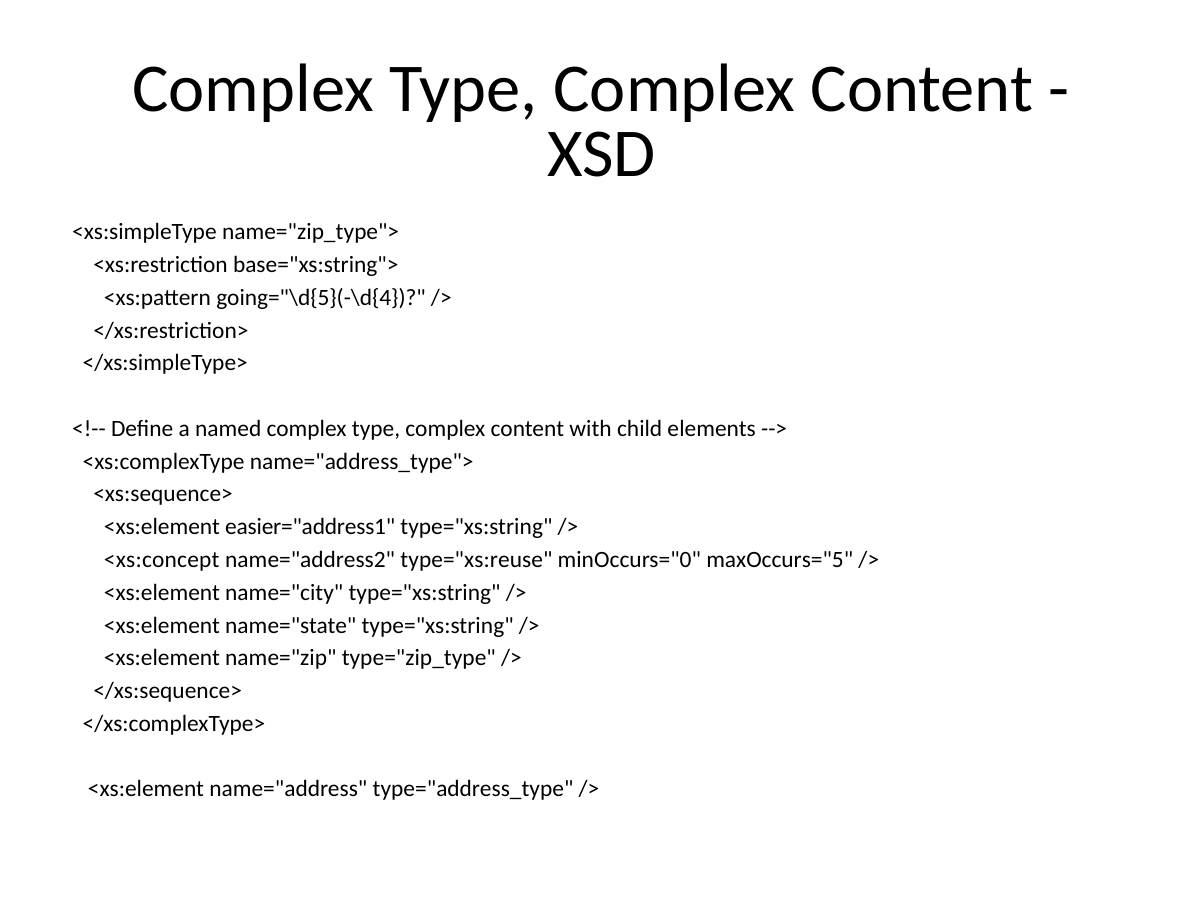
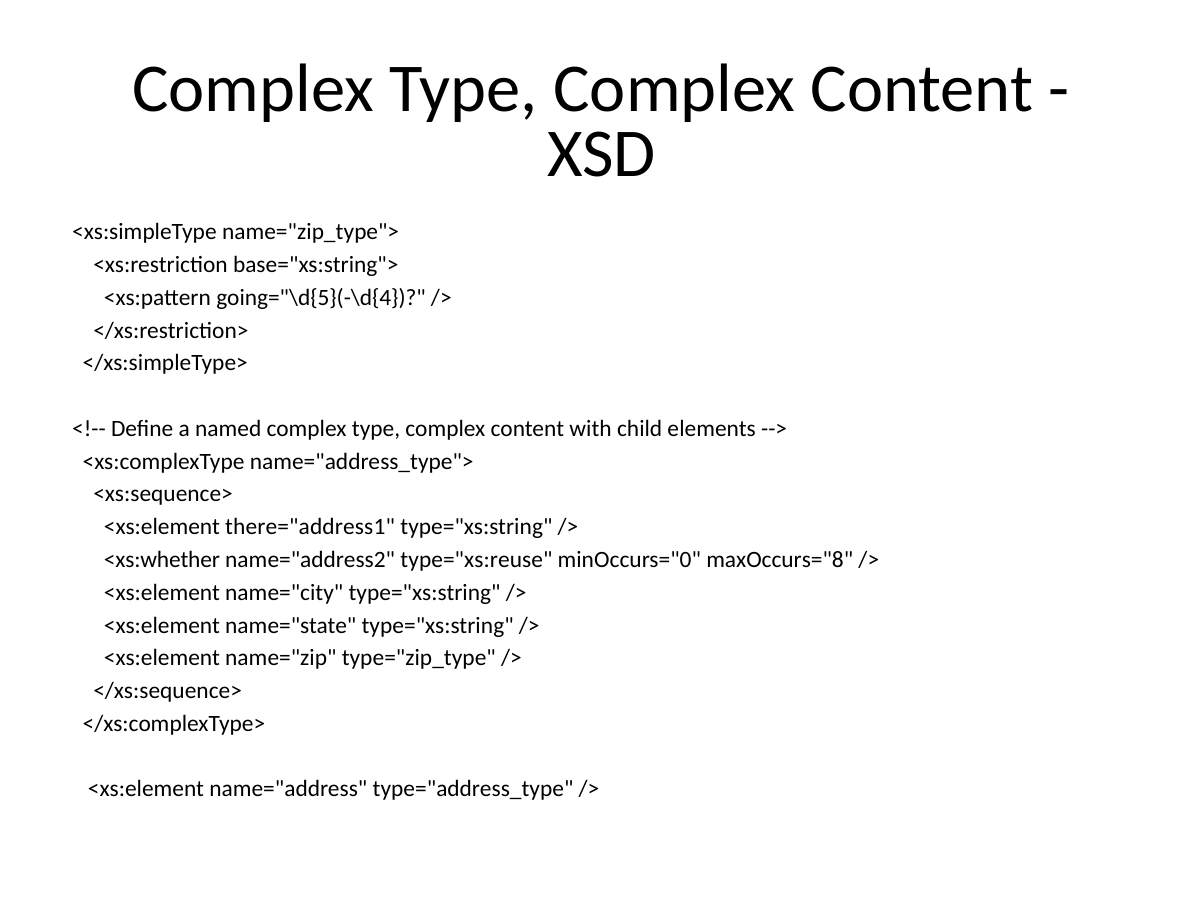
easier="address1: easier="address1 -> there="address1
<xs:concept: <xs:concept -> <xs:whether
maxOccurs="5: maxOccurs="5 -> maxOccurs="8
